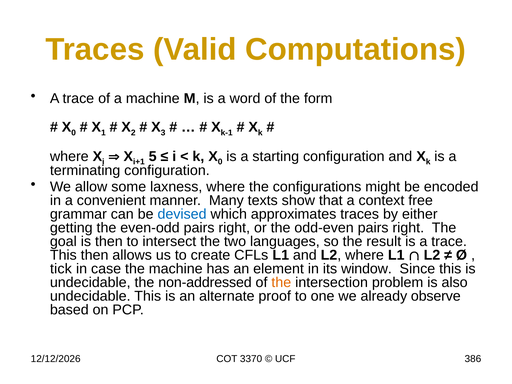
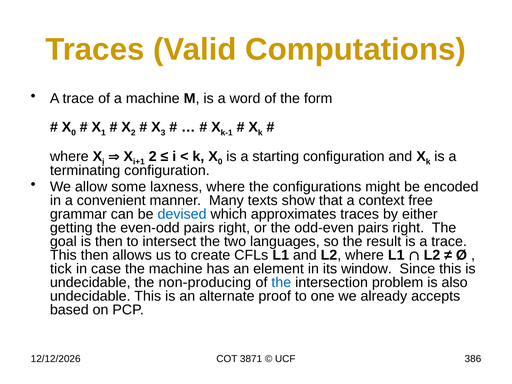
5 at (153, 156): 5 -> 2
non-addressed: non-addressed -> non-producing
the at (281, 283) colour: orange -> blue
observe: observe -> accepts
3370: 3370 -> 3871
